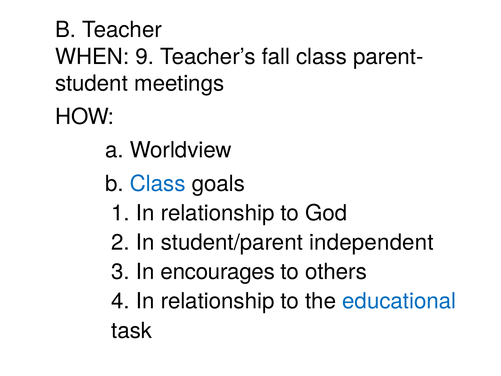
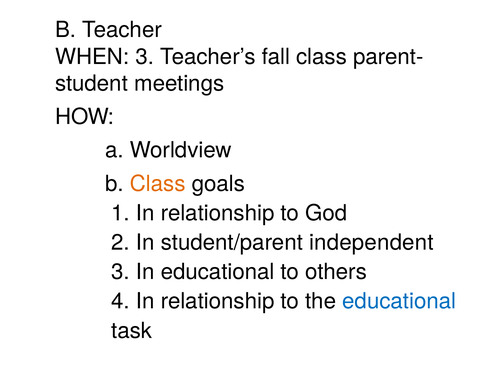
WHEN 9: 9 -> 3
Class at (158, 184) colour: blue -> orange
In encourages: encourages -> educational
